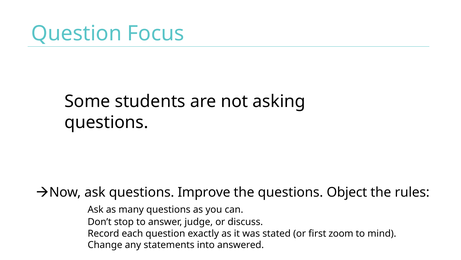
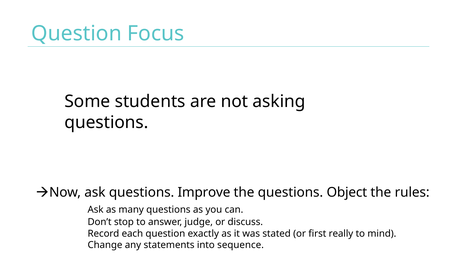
zoom: zoom -> really
answered: answered -> sequence
